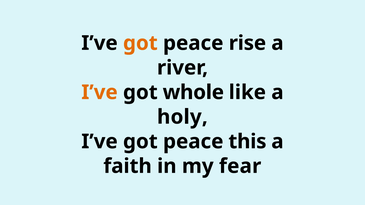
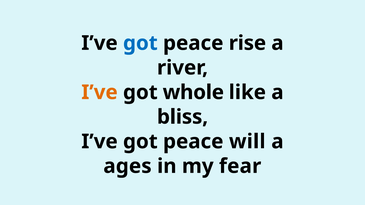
got at (140, 43) colour: orange -> blue
holy: holy -> bliss
this: this -> will
faith: faith -> ages
